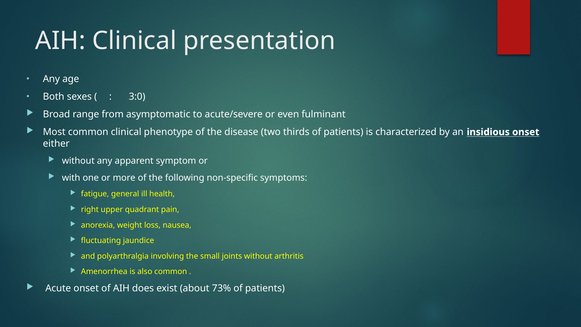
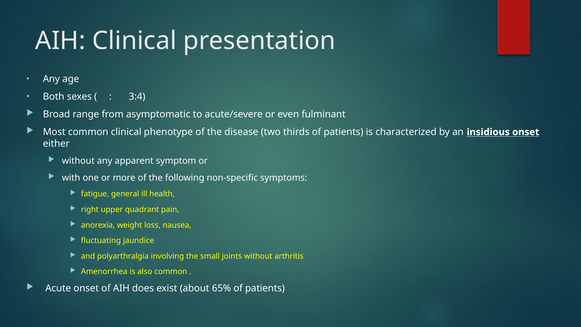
3:0: 3:0 -> 3:4
73%: 73% -> 65%
